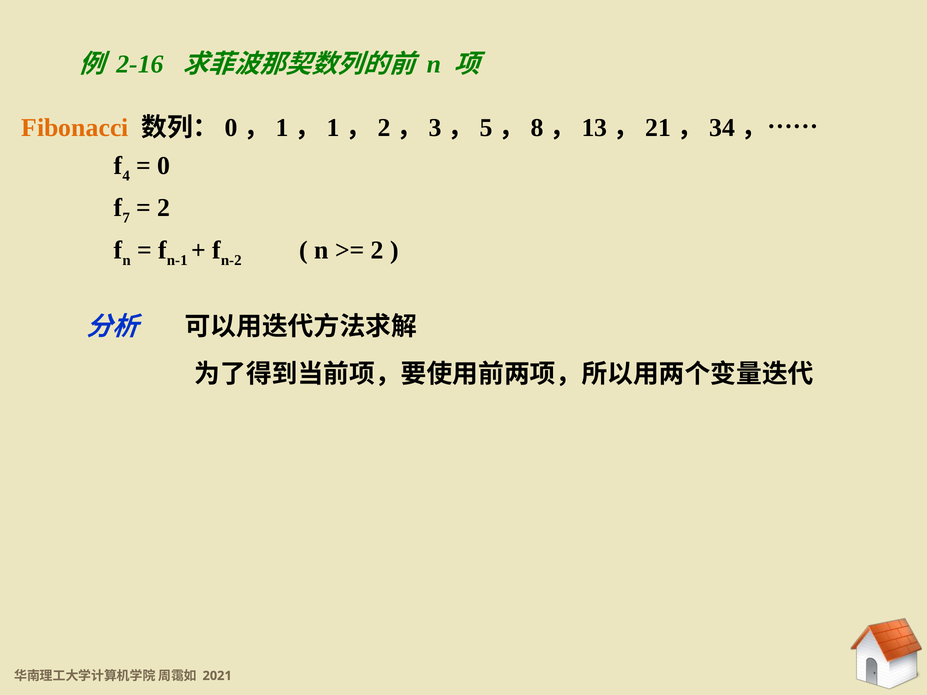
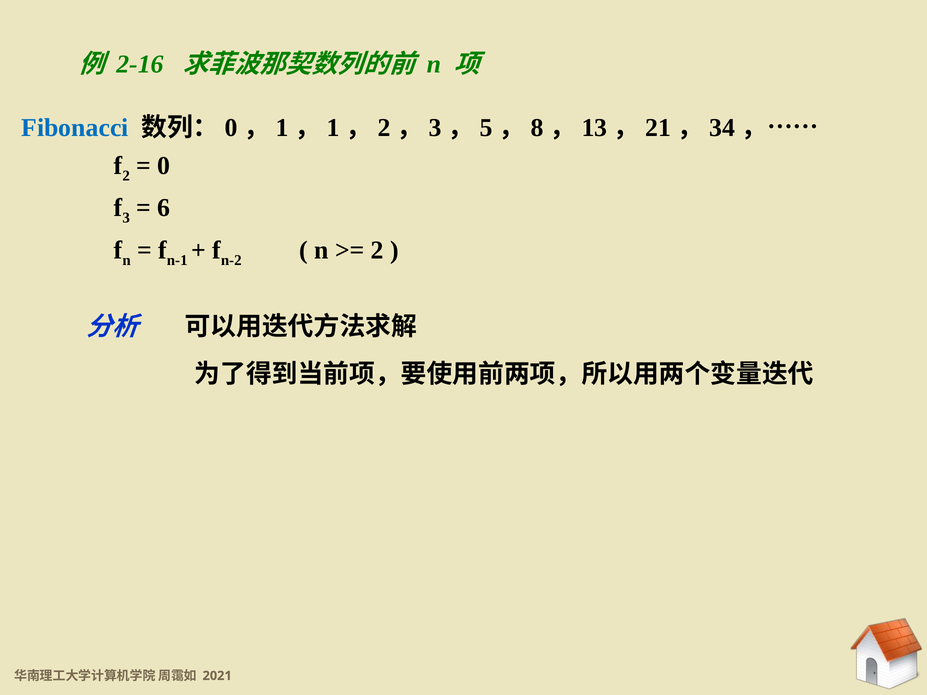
Fibonacci colour: orange -> blue
4 at (126, 176): 4 -> 2
7: 7 -> 3
2 at (164, 208): 2 -> 6
